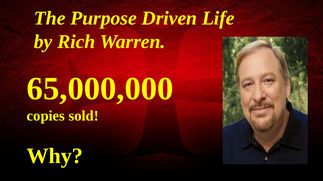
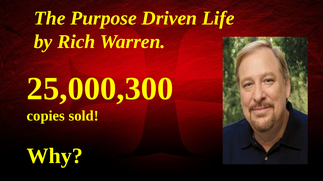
65,000,000: 65,000,000 -> 25,000,300
